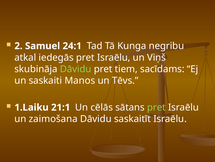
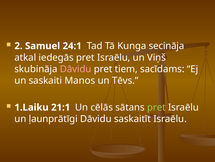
negribu: negribu -> secināja
Dāvidu at (76, 69) colour: light green -> pink
zaimošana: zaimošana -> ļaunprātīgi
